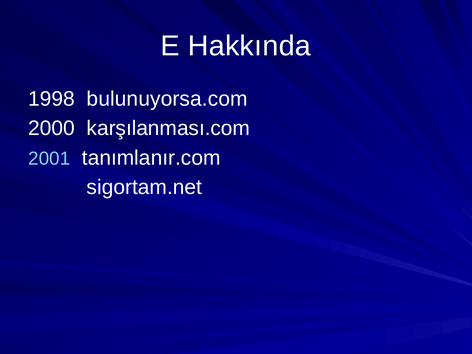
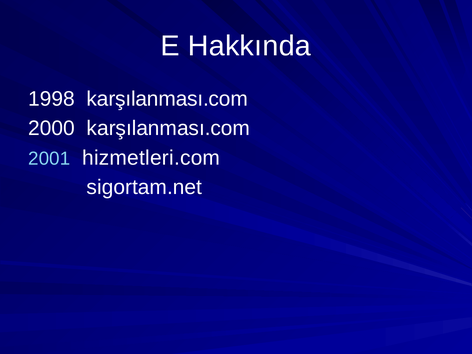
1998 bulunuyorsa.com: bulunuyorsa.com -> karşılanması.com
tanımlanır.com: tanımlanır.com -> hizmetleri.com
